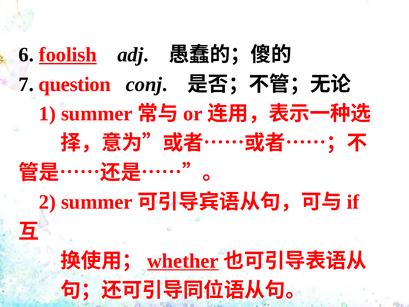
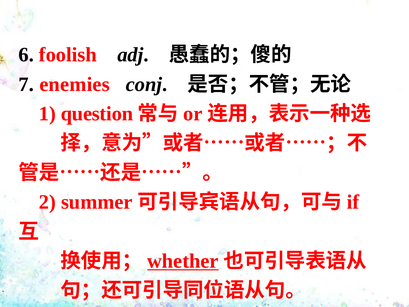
foolish underline: present -> none
question: question -> enemies
1 summer: summer -> question
